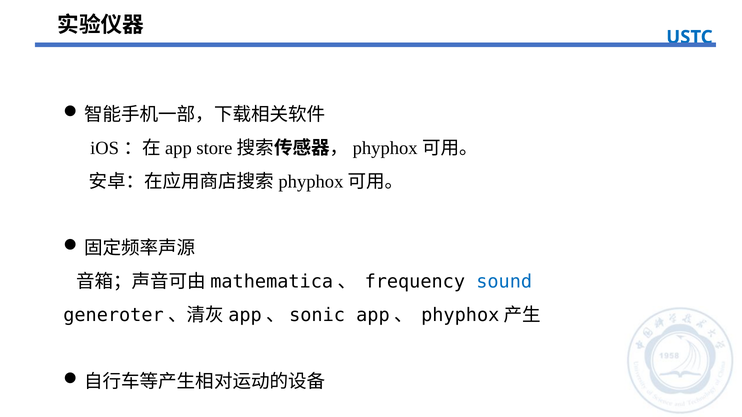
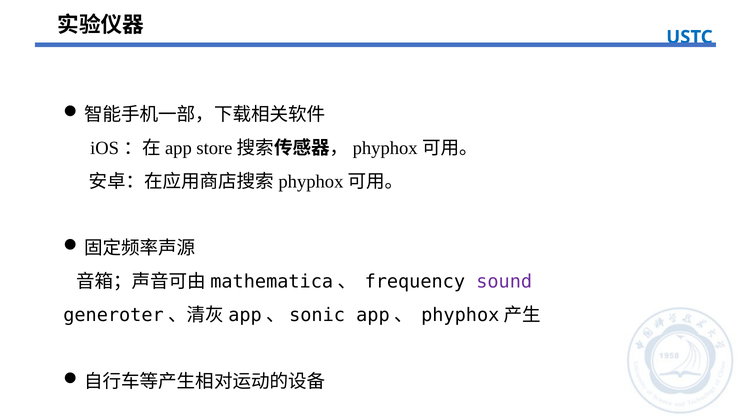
sound colour: blue -> purple
